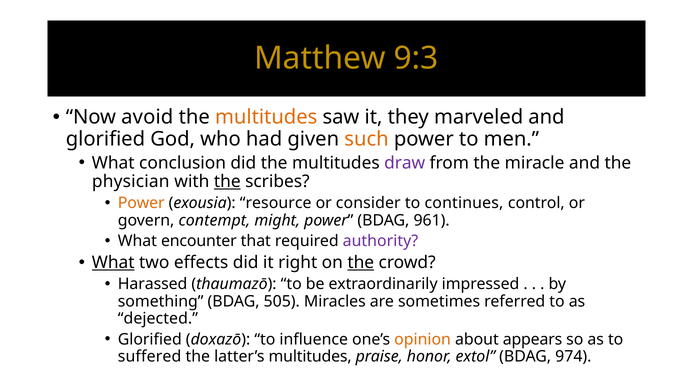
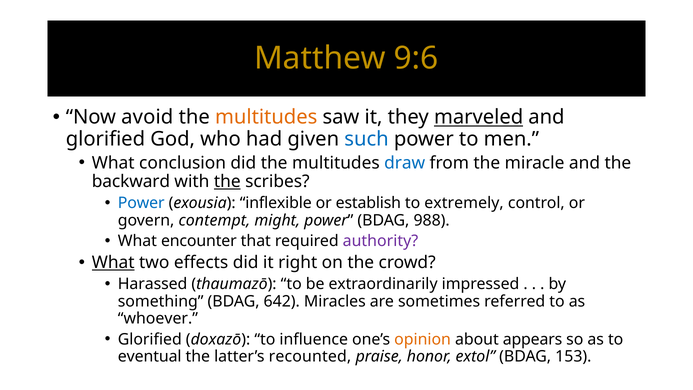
9:3: 9:3 -> 9:6
marveled underline: none -> present
such colour: orange -> blue
draw colour: purple -> blue
physician: physician -> backward
Power at (141, 203) colour: orange -> blue
resource: resource -> inflexible
consider: consider -> establish
continues: continues -> extremely
961: 961 -> 988
the at (361, 263) underline: present -> none
505: 505 -> 642
dejected: dejected -> whoever
suffered: suffered -> eventual
latter’s multitudes: multitudes -> recounted
974: 974 -> 153
